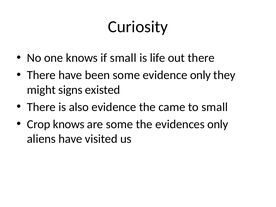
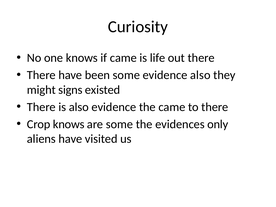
if small: small -> came
evidence only: only -> also
to small: small -> there
